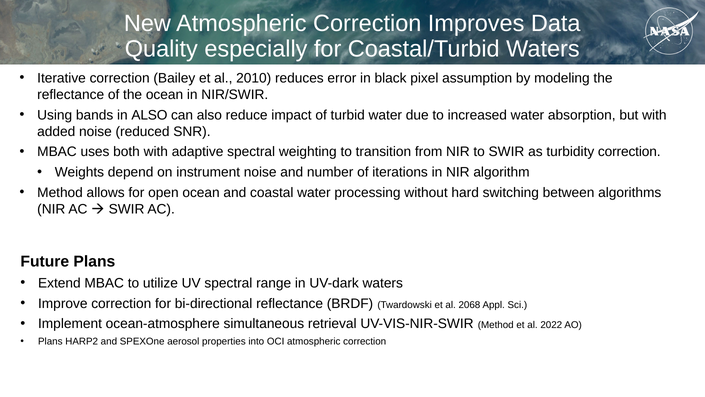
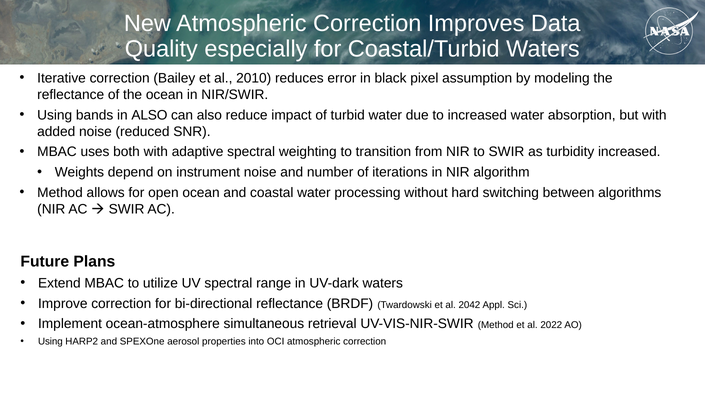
turbidity correction: correction -> increased
2068: 2068 -> 2042
Plans at (50, 341): Plans -> Using
